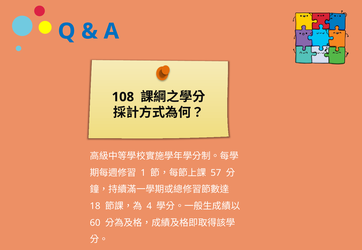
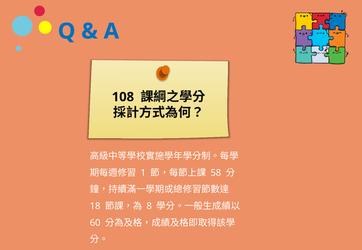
57: 57 -> 58
4: 4 -> 8
